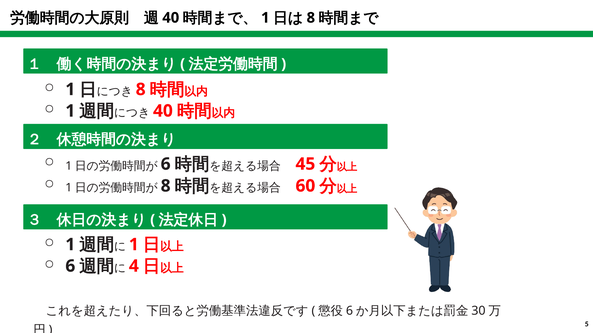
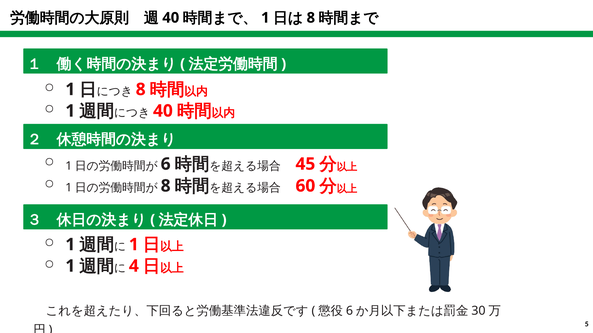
6 at (70, 266): 6 -> 1
